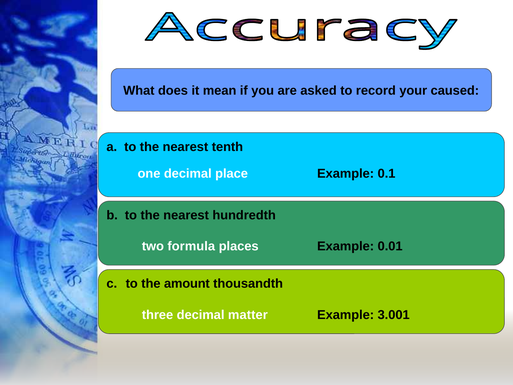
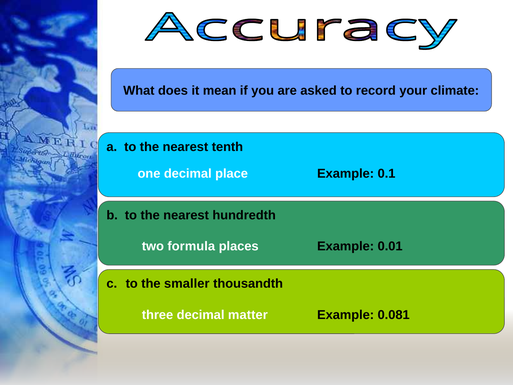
caused: caused -> climate
amount: amount -> smaller
3.001: 3.001 -> 0.081
